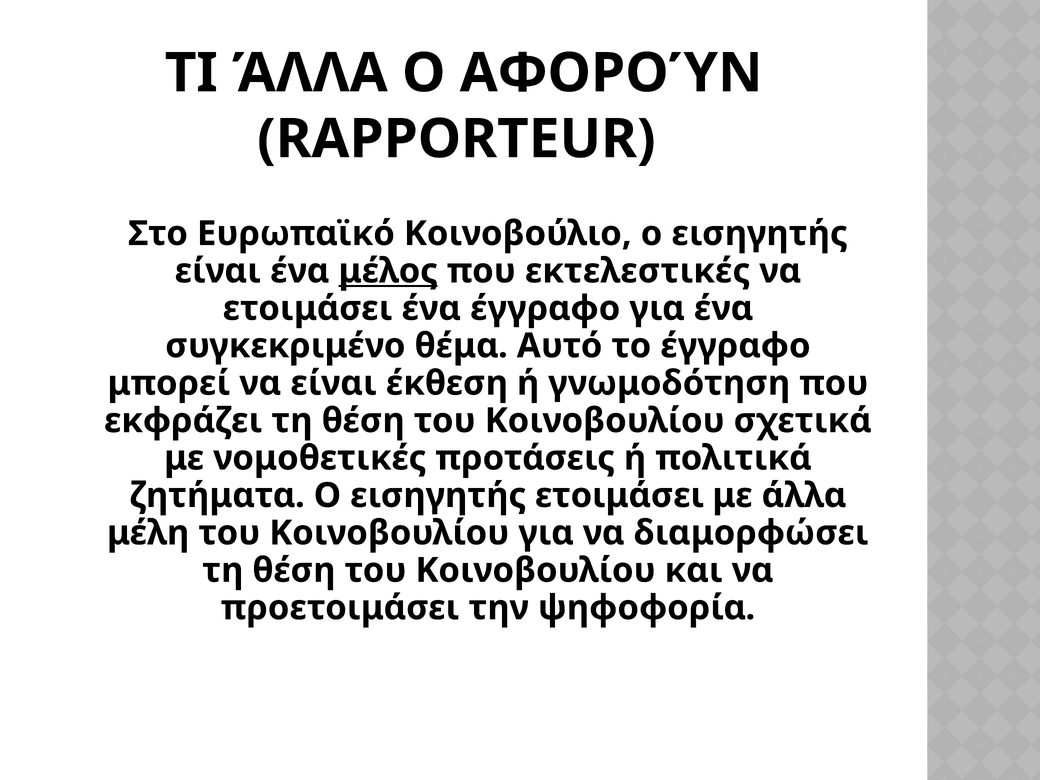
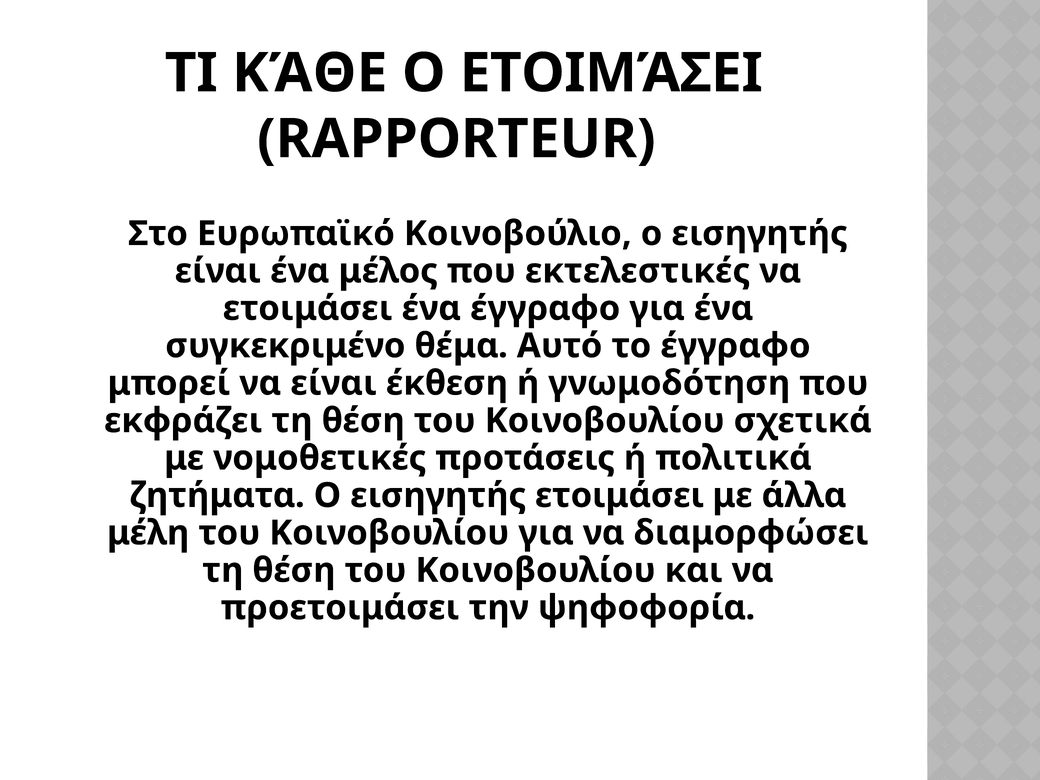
ΤΙ ΆΛΛΑ: ΆΛΛΑ -> ΚΆΘΕ
Ο ΑΦΟΡΟΎΝ: ΑΦΟΡΟΎΝ -> ΕΤΟΙΜΆΣΕΙ
μέλος underline: present -> none
